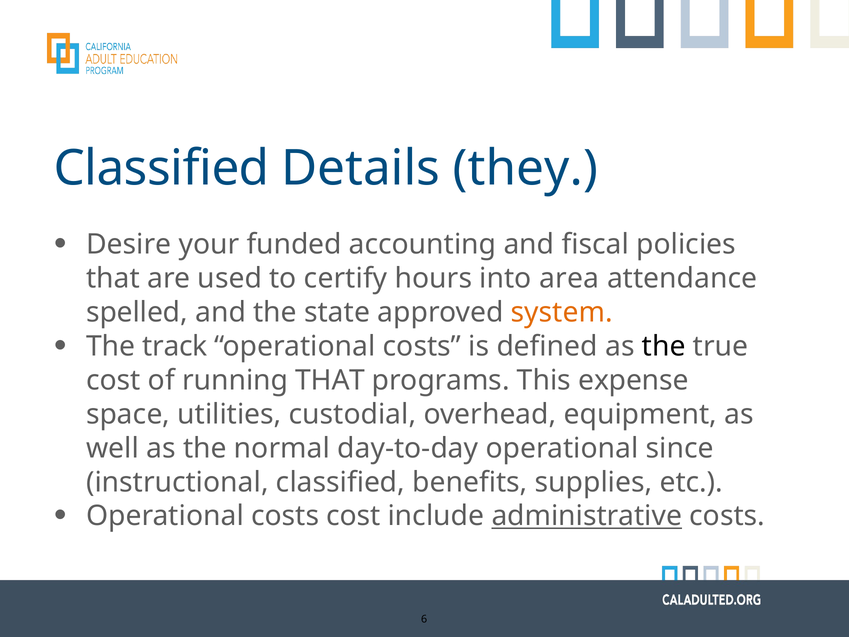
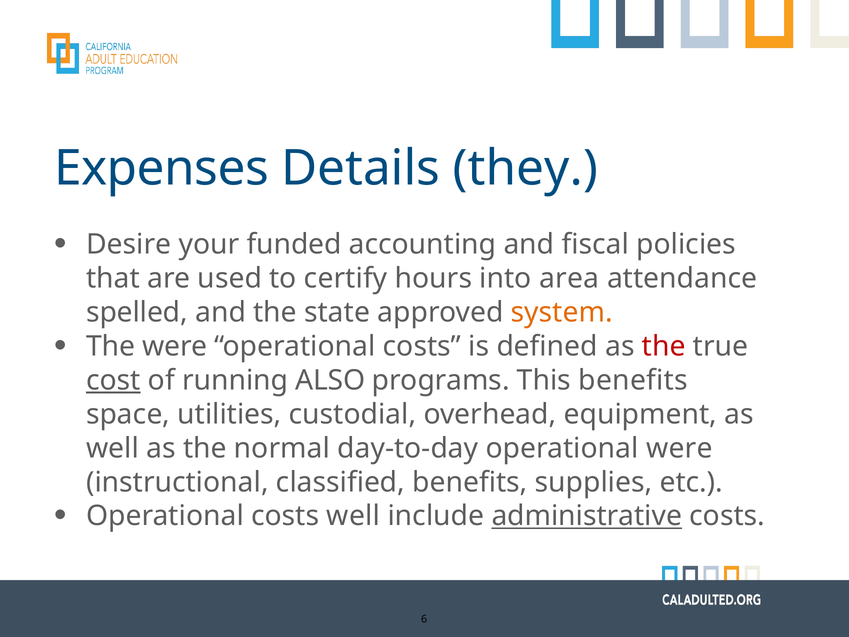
Classified at (161, 168): Classified -> Expenses
The track: track -> were
the at (664, 346) colour: black -> red
cost at (113, 380) underline: none -> present
running THAT: THAT -> ALSO
This expense: expense -> benefits
operational since: since -> were
costs cost: cost -> well
